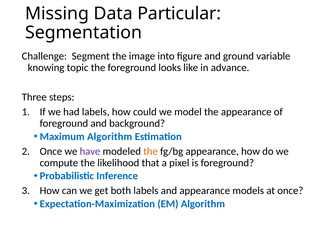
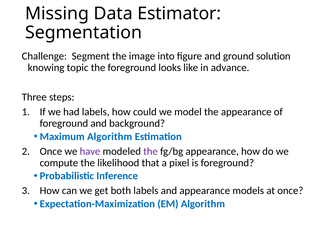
Particular: Particular -> Estimator
variable: variable -> solution
the at (151, 152) colour: orange -> purple
